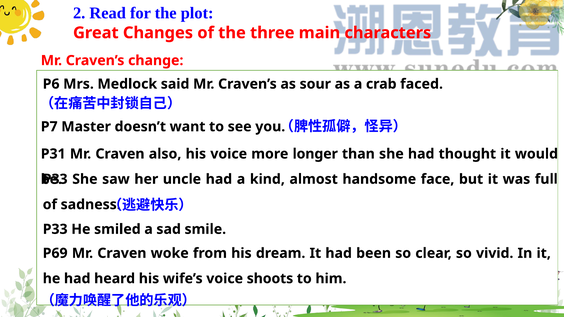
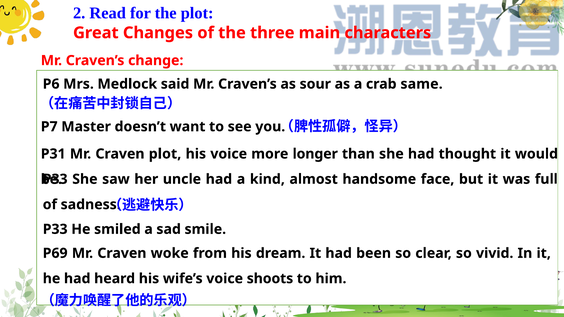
faced: faced -> same
Craven also: also -> plot
